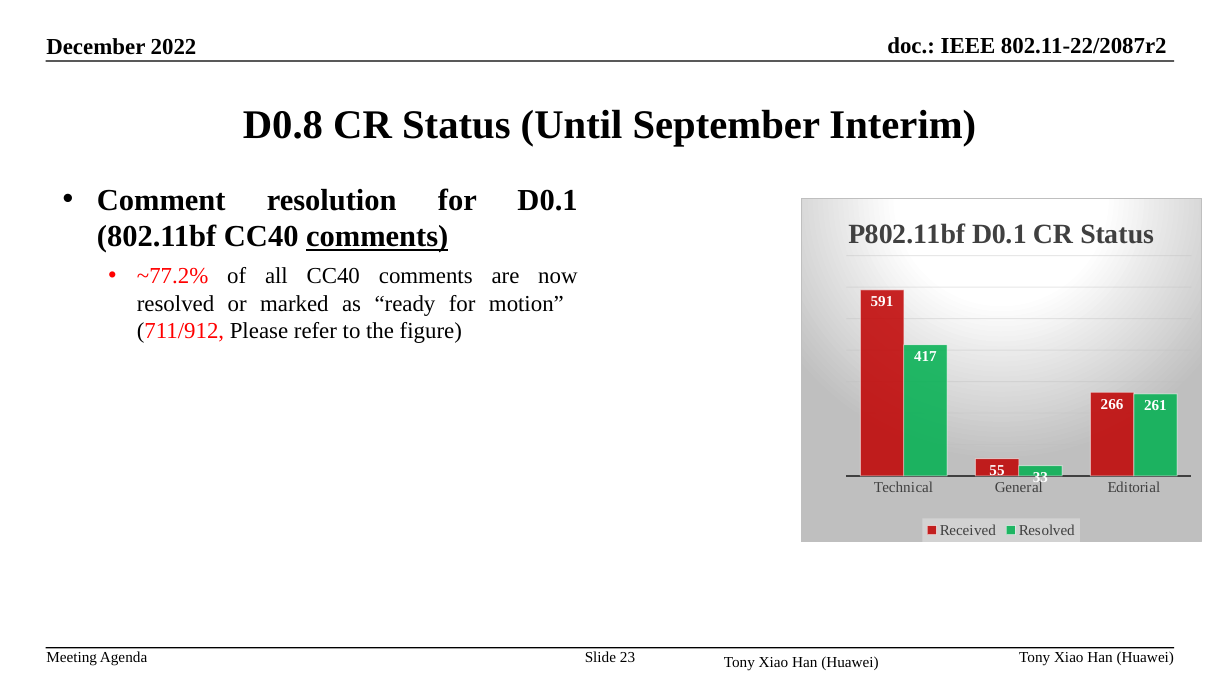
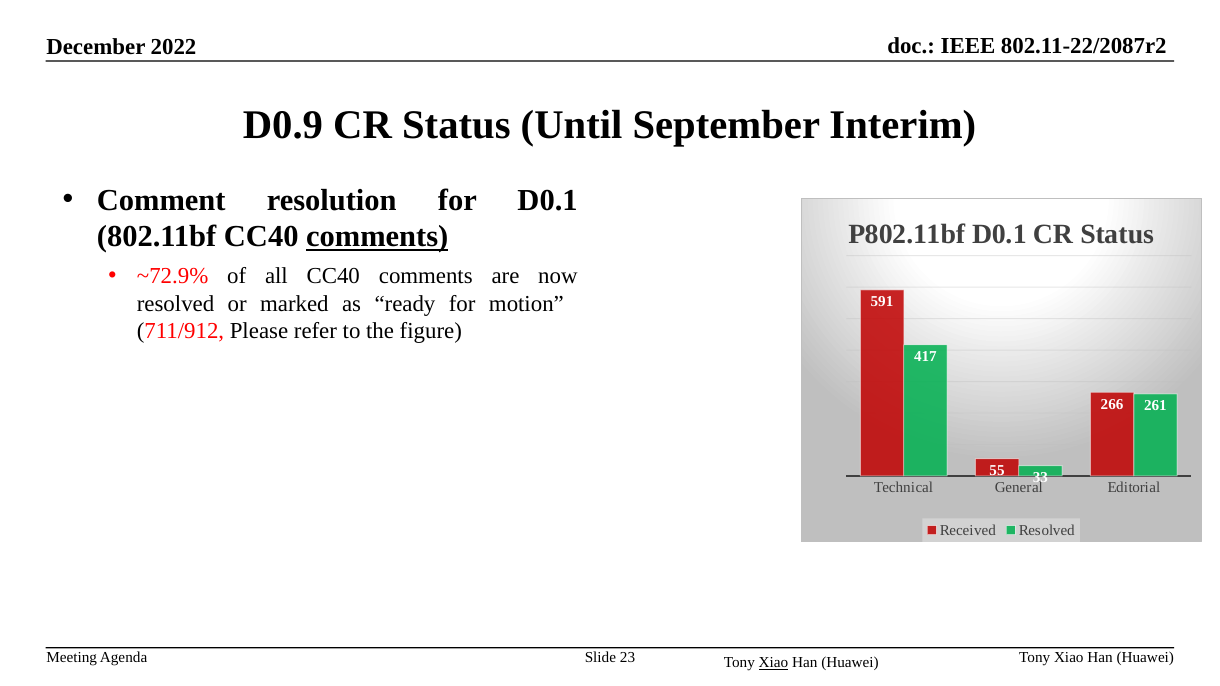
D0.8: D0.8 -> D0.9
~77.2%: ~77.2% -> ~72.9%
Xiao at (773, 663) underline: none -> present
